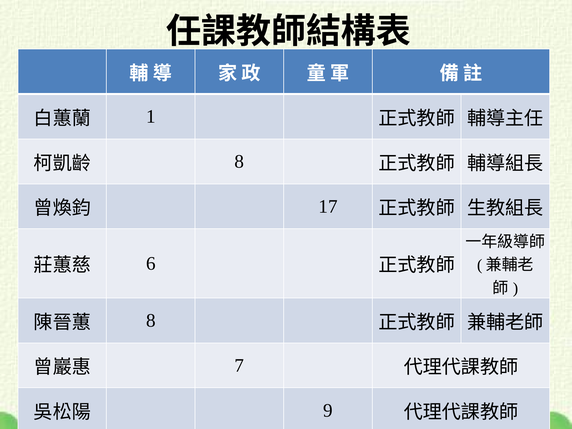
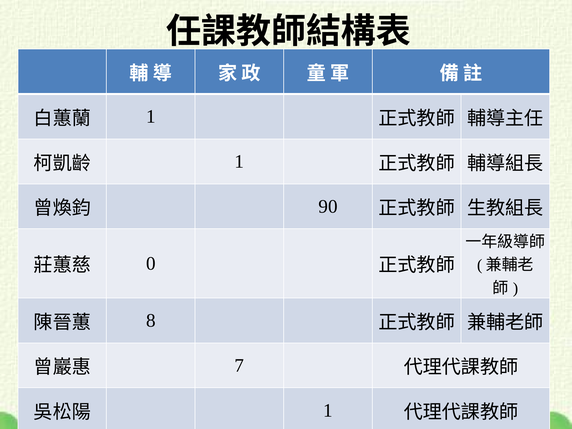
8 at (239, 162): 8 -> 1
17: 17 -> 90
6: 6 -> 0
9 at (328, 410): 9 -> 1
